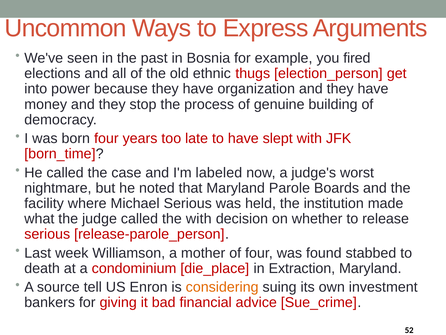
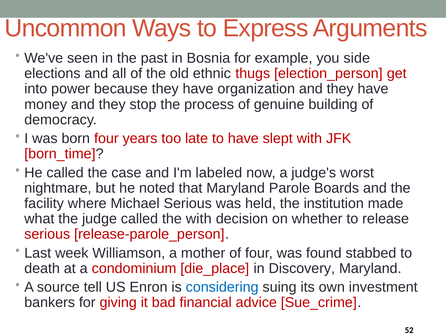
fired: fired -> side
Extraction: Extraction -> Discovery
considering colour: orange -> blue
